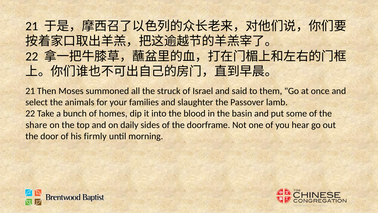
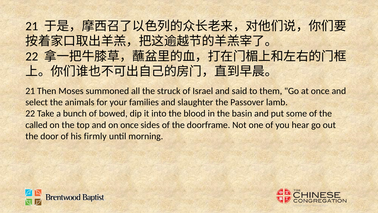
homes: homes -> bowed
share: share -> called
on daily: daily -> once
